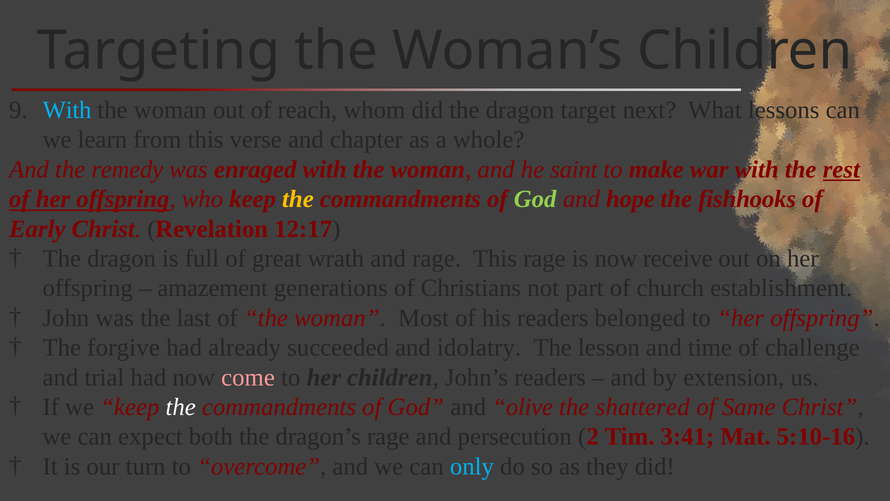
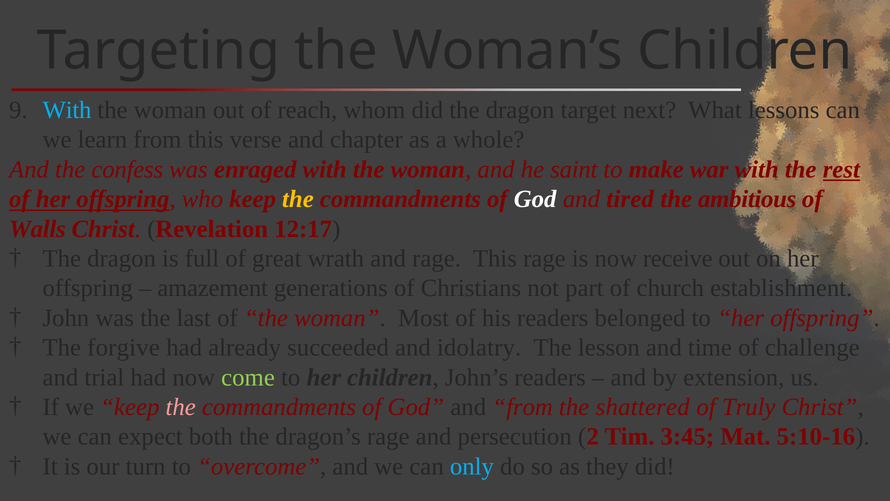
remedy: remedy -> confess
God at (535, 199) colour: light green -> white
hope: hope -> tired
fishhooks: fishhooks -> ambitious
Early: Early -> Walls
come colour: pink -> light green
the at (181, 407) colour: white -> pink
and olive: olive -> from
Same: Same -> Truly
3:41: 3:41 -> 3:45
